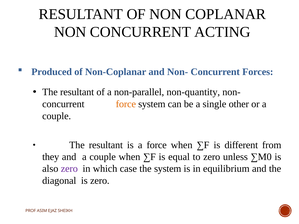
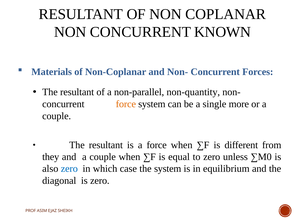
ACTING: ACTING -> KNOWN
Produced: Produced -> Materials
other: other -> more
zero at (69, 169) colour: purple -> blue
